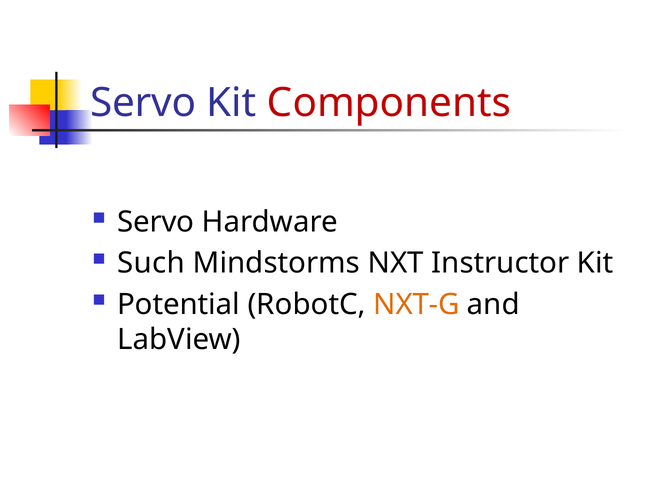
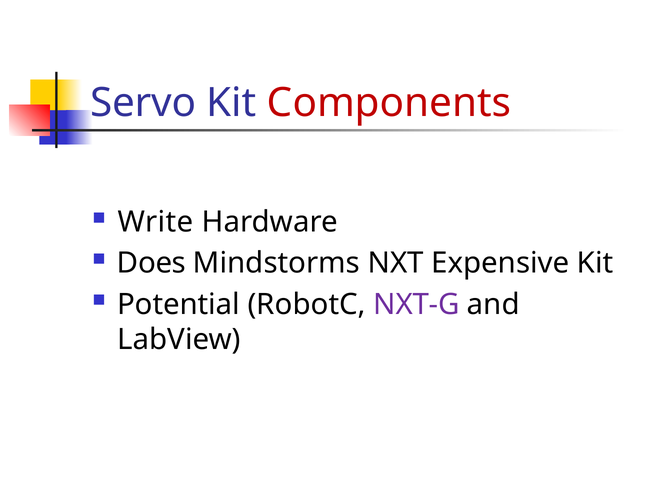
Servo at (156, 222): Servo -> Write
Such: Such -> Does
Instructor: Instructor -> Expensive
NXT-G colour: orange -> purple
